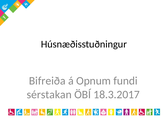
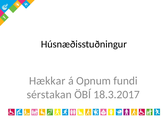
Bifreiða: Bifreiða -> Hækkar
